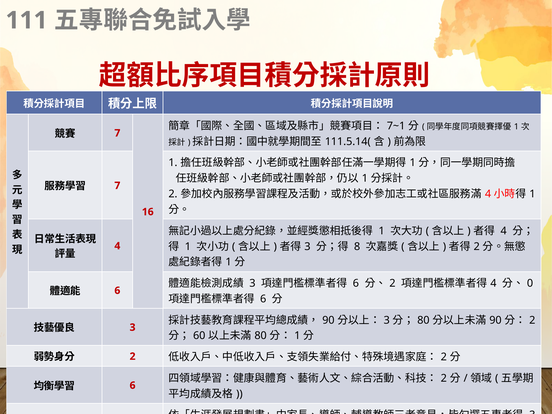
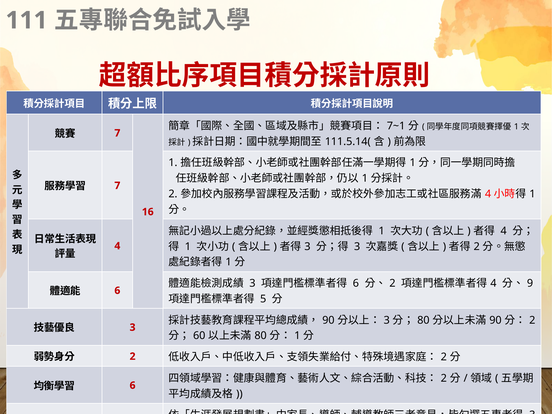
8 at (357, 246): 8 -> 3
0: 0 -> 9
6 at (263, 299): 6 -> 5
